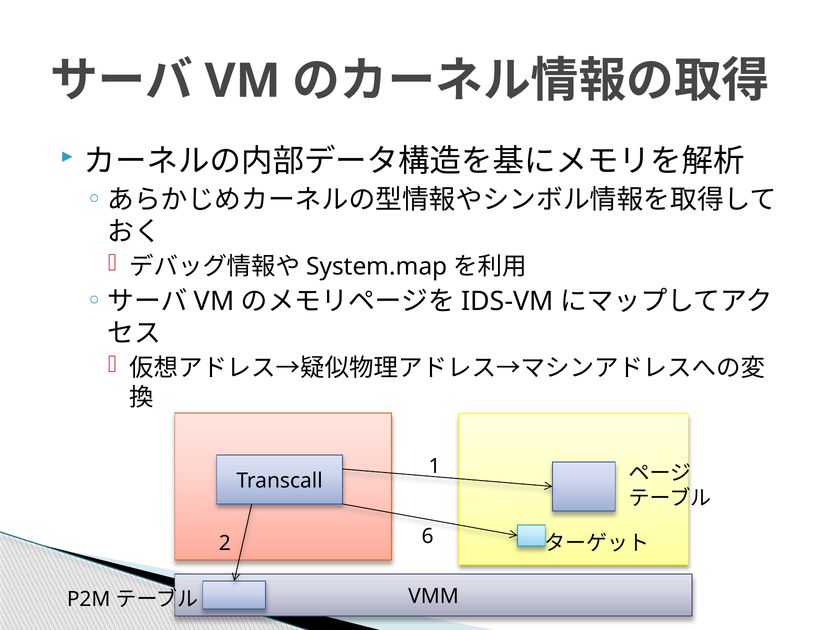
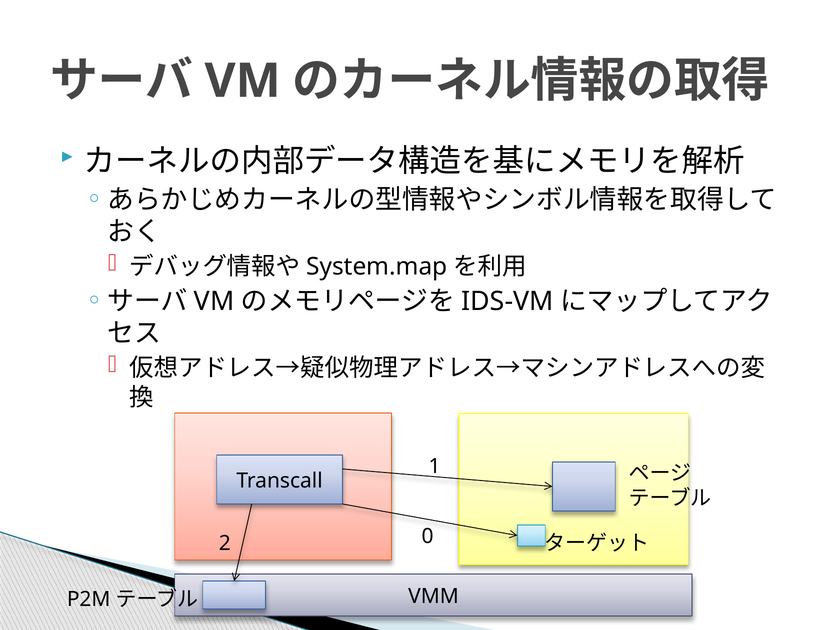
6: 6 -> 0
